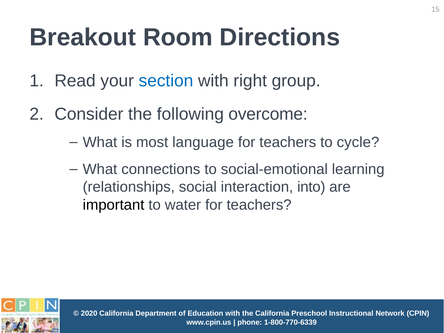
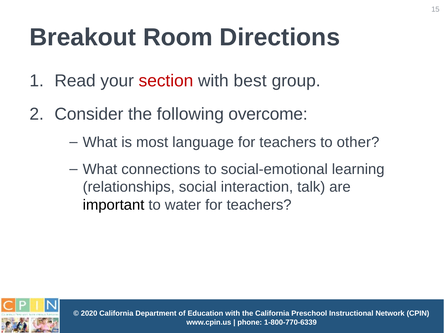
section colour: blue -> red
right: right -> best
cycle: cycle -> other
into: into -> talk
